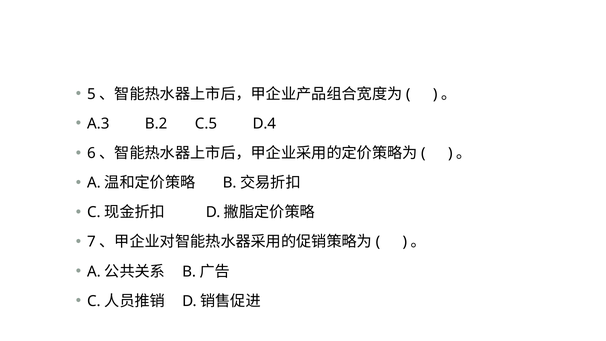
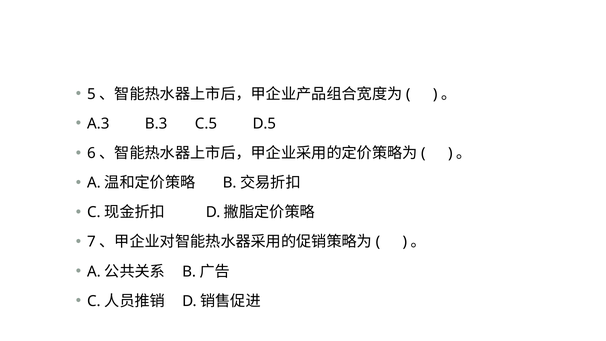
B.2: B.2 -> B.3
D.4: D.4 -> D.5
